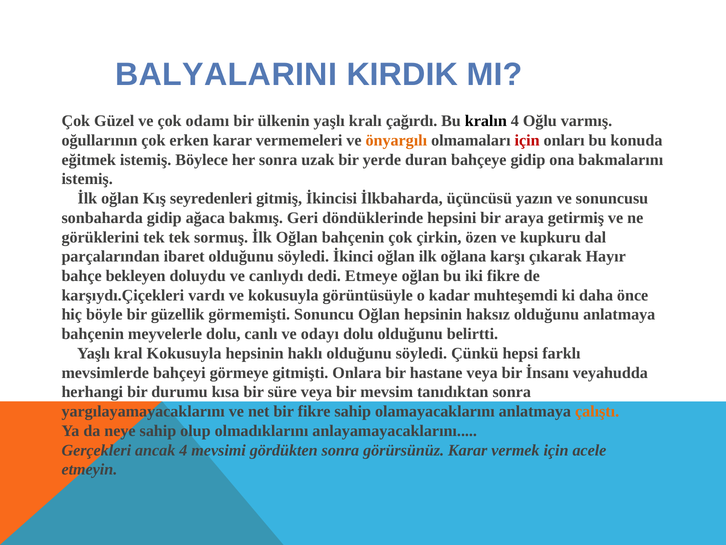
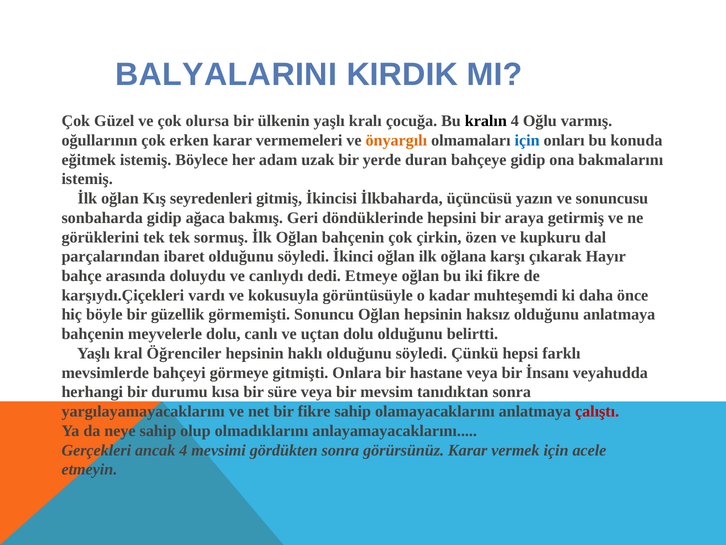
odamı: odamı -> olursa
çağırdı: çağırdı -> çocuğa
için at (527, 140) colour: red -> blue
her sonra: sonra -> adam
bekleyen: bekleyen -> arasında
odayı: odayı -> uçtan
kral Kokusuyla: Kokusuyla -> Öğrenciler
çalıştı colour: orange -> red
